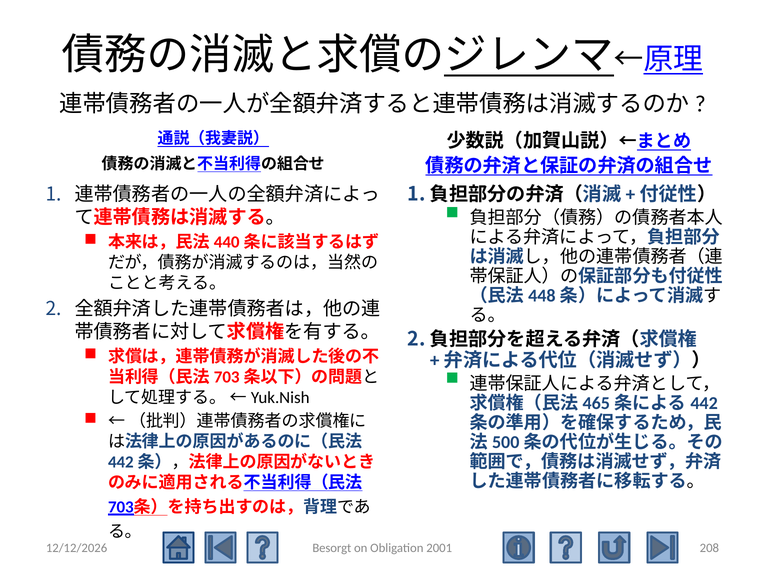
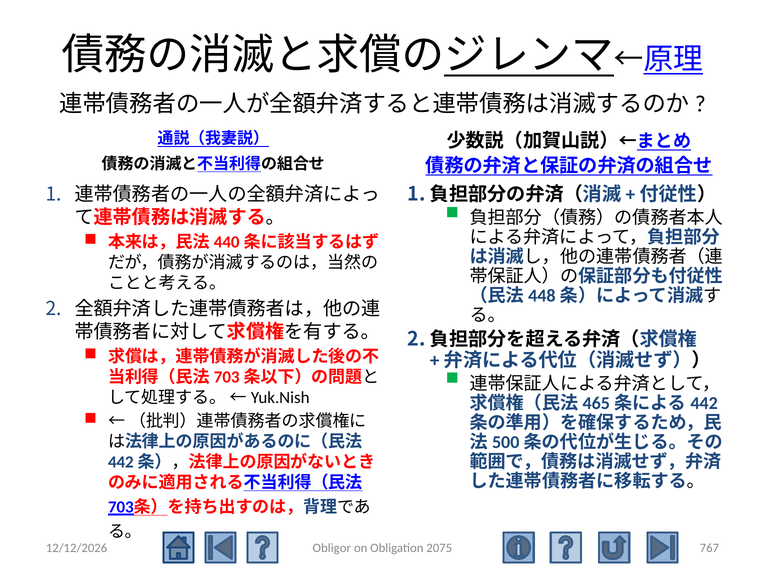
Besorgt: Besorgt -> Obligor
2001: 2001 -> 2075
208: 208 -> 767
